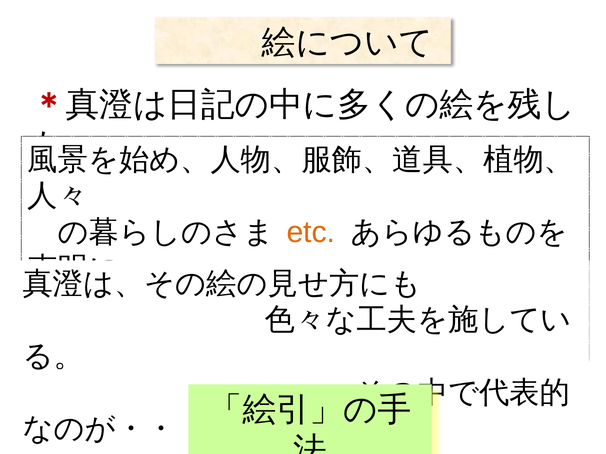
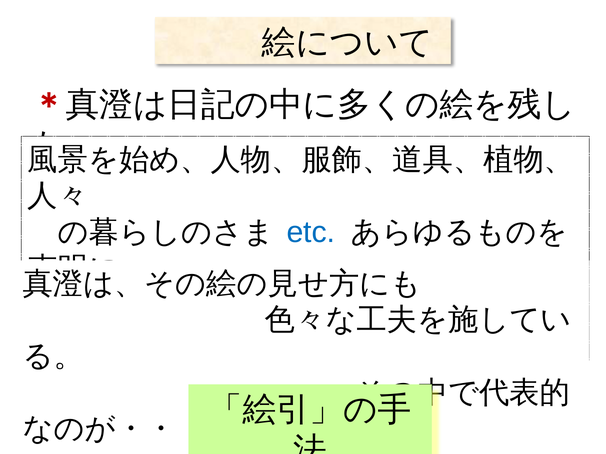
etc colour: orange -> blue
